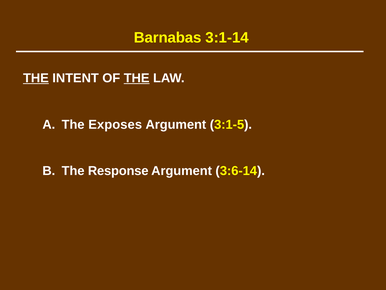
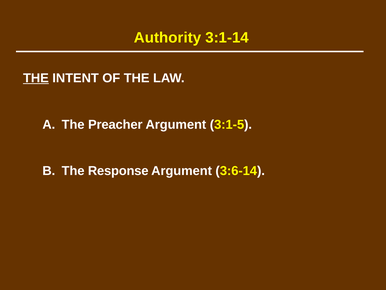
Barnabas: Barnabas -> Authority
THE at (137, 78) underline: present -> none
Exposes: Exposes -> Preacher
